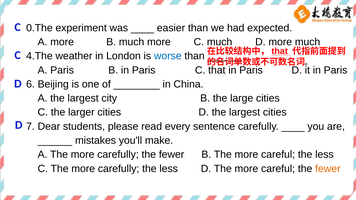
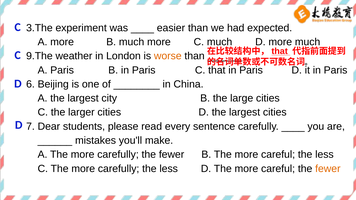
0.The: 0.The -> 3.The
4.The: 4.The -> 9.The
worse colour: blue -> orange
